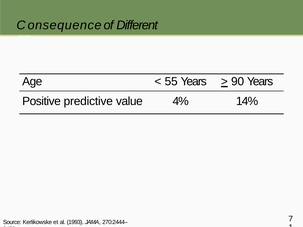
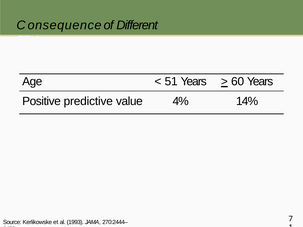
55: 55 -> 51
90: 90 -> 60
